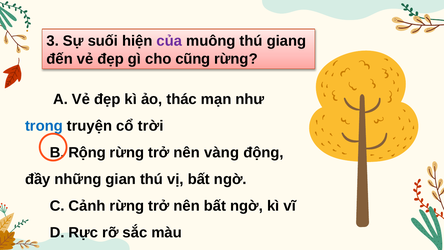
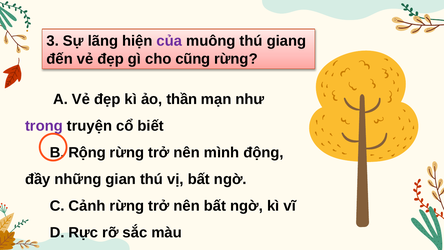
suối: suối -> lãng
thác: thác -> thần
trong colour: blue -> purple
trời: trời -> biết
vàng: vàng -> mình
